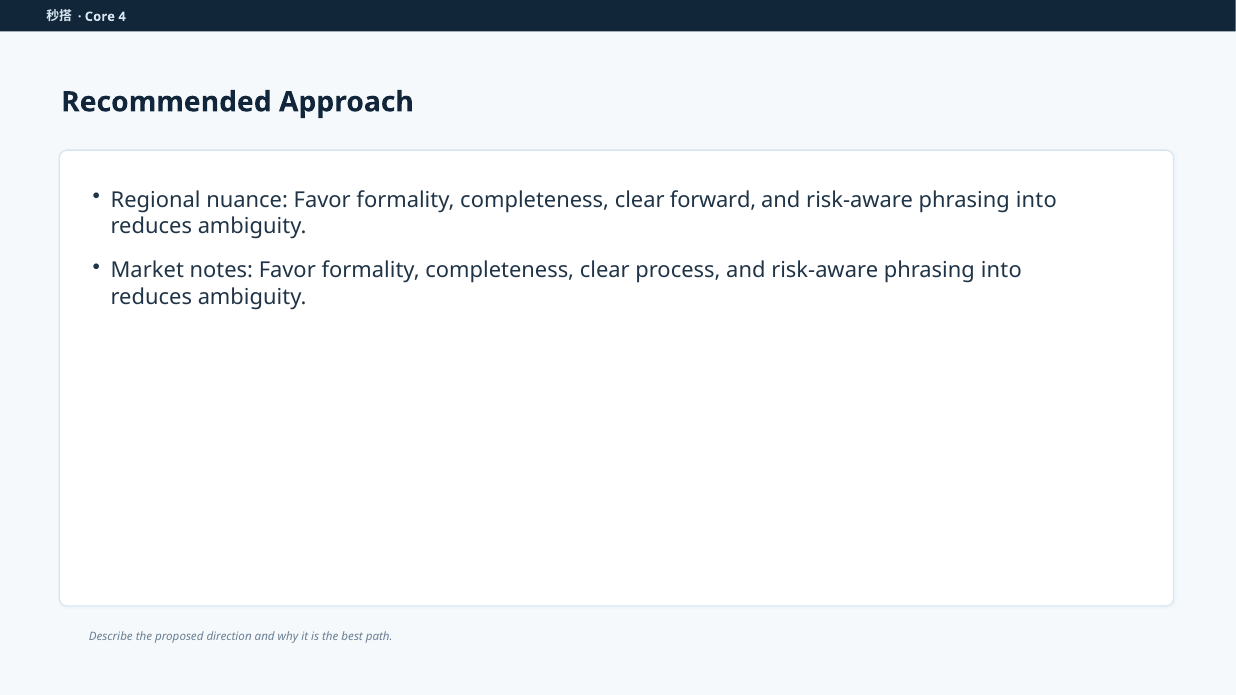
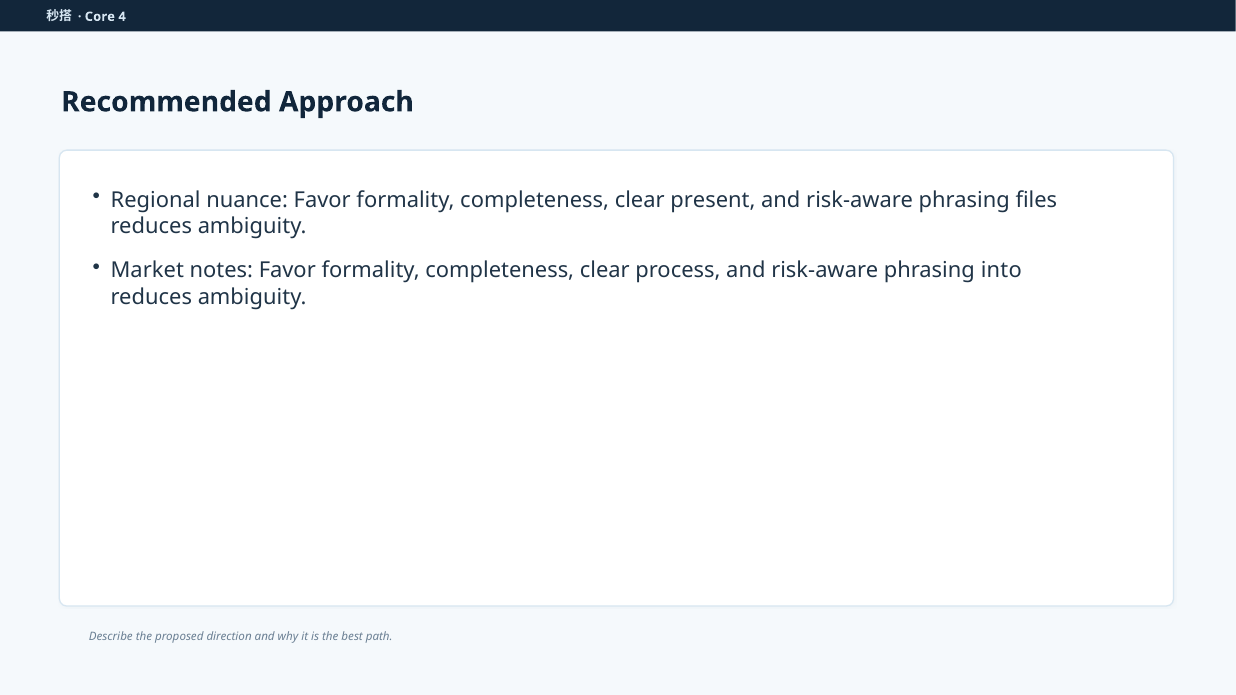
forward: forward -> present
into at (1036, 200): into -> files
